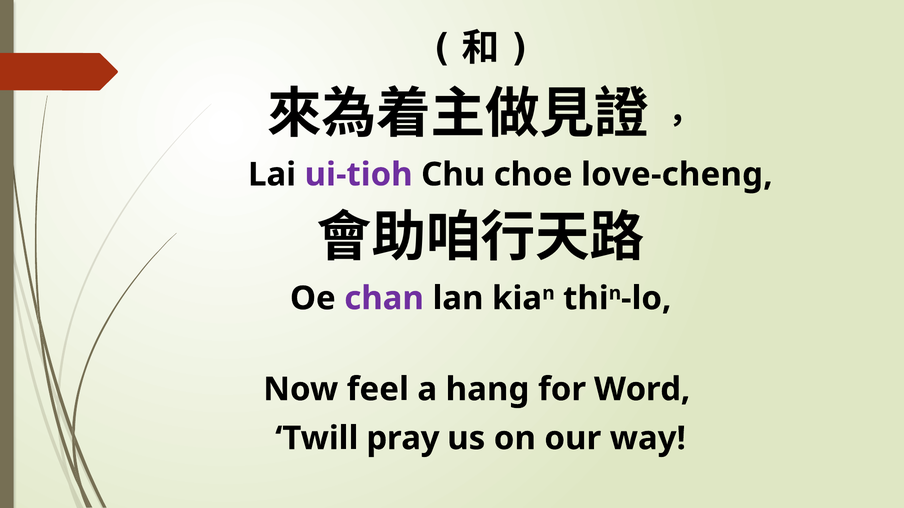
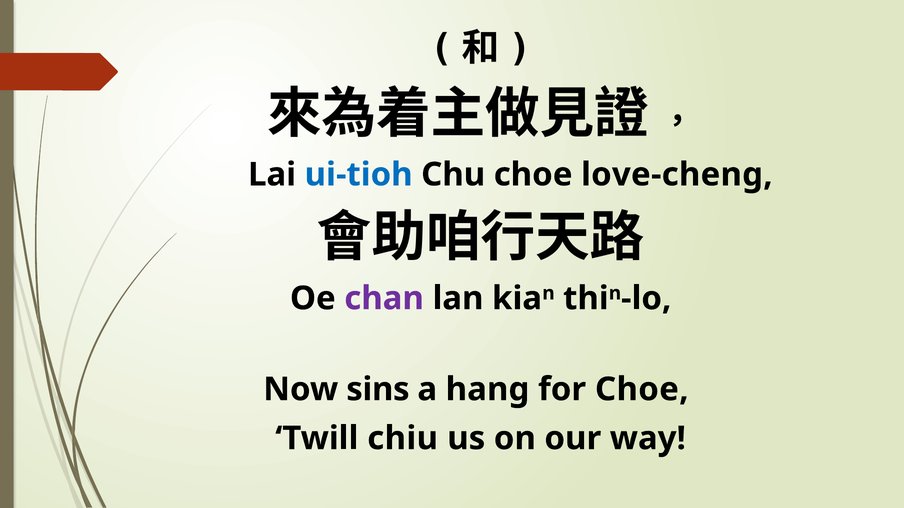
ui-tioh colour: purple -> blue
feel: feel -> sins
for Word: Word -> Choe
pray: pray -> chiu
